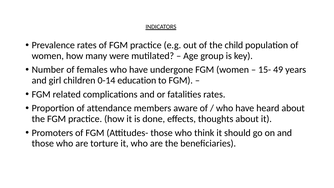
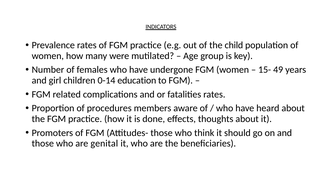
attendance: attendance -> procedures
torture: torture -> genital
